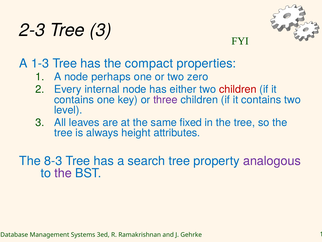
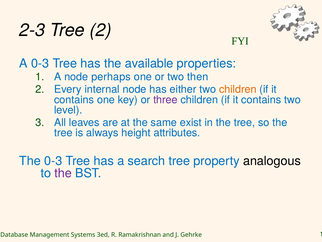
Tree 3: 3 -> 2
A 1-3: 1-3 -> 0-3
compact: compact -> available
zero: zero -> then
children at (238, 89) colour: red -> orange
fixed: fixed -> exist
The 8-3: 8-3 -> 0-3
analogous colour: purple -> black
